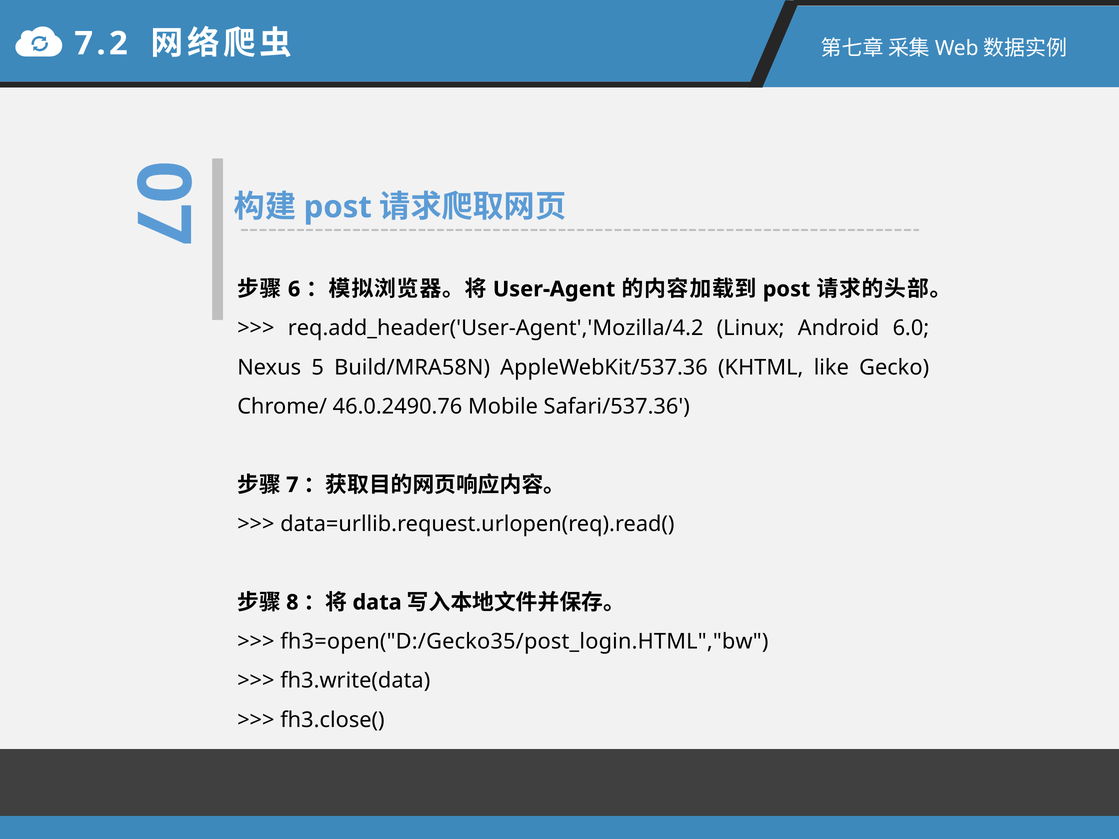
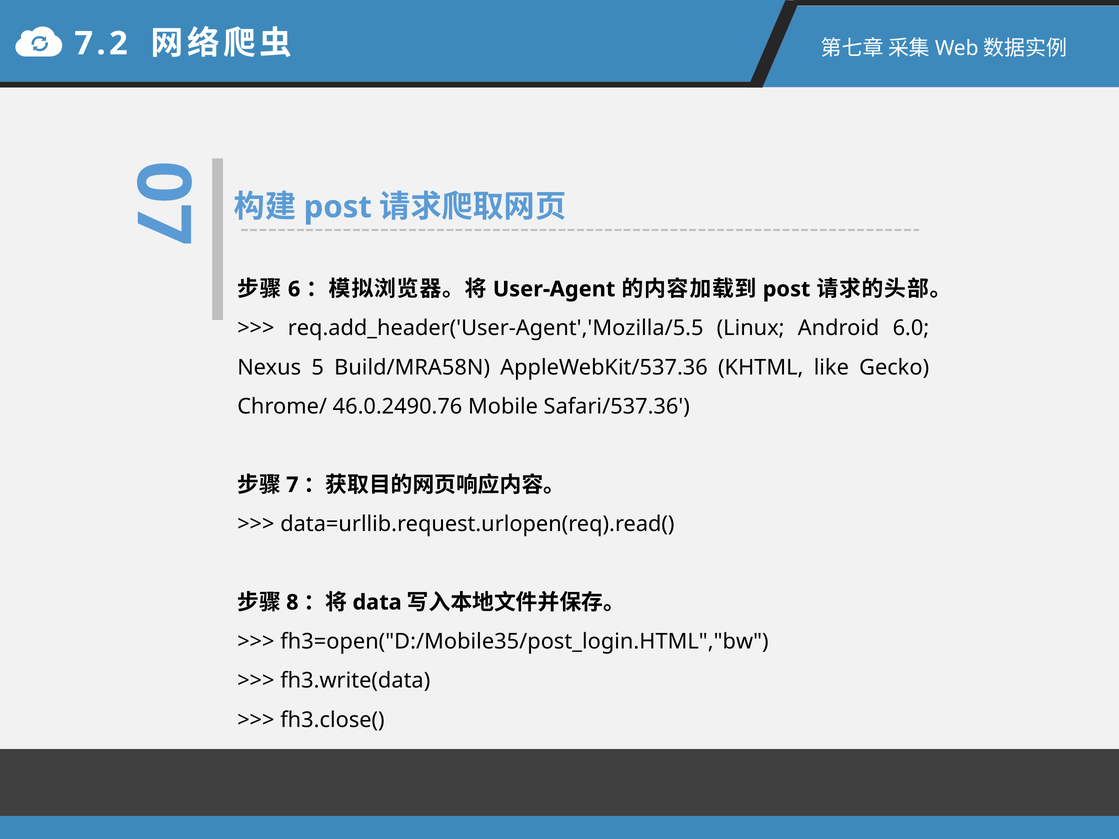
req.add_header('User-Agent','Mozilla/4.2: req.add_header('User-Agent','Mozilla/4.2 -> req.add_header('User-Agent','Mozilla/5.5
fh3=open("D:/Gecko35/post_login.HTML","bw: fh3=open("D:/Gecko35/post_login.HTML","bw -> fh3=open("D:/Mobile35/post_login.HTML","bw
